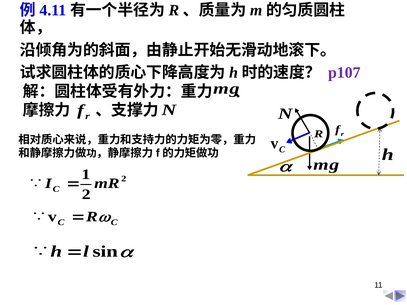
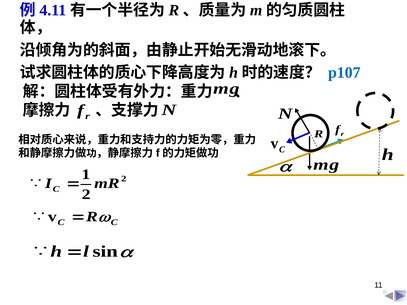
p107 colour: purple -> blue
